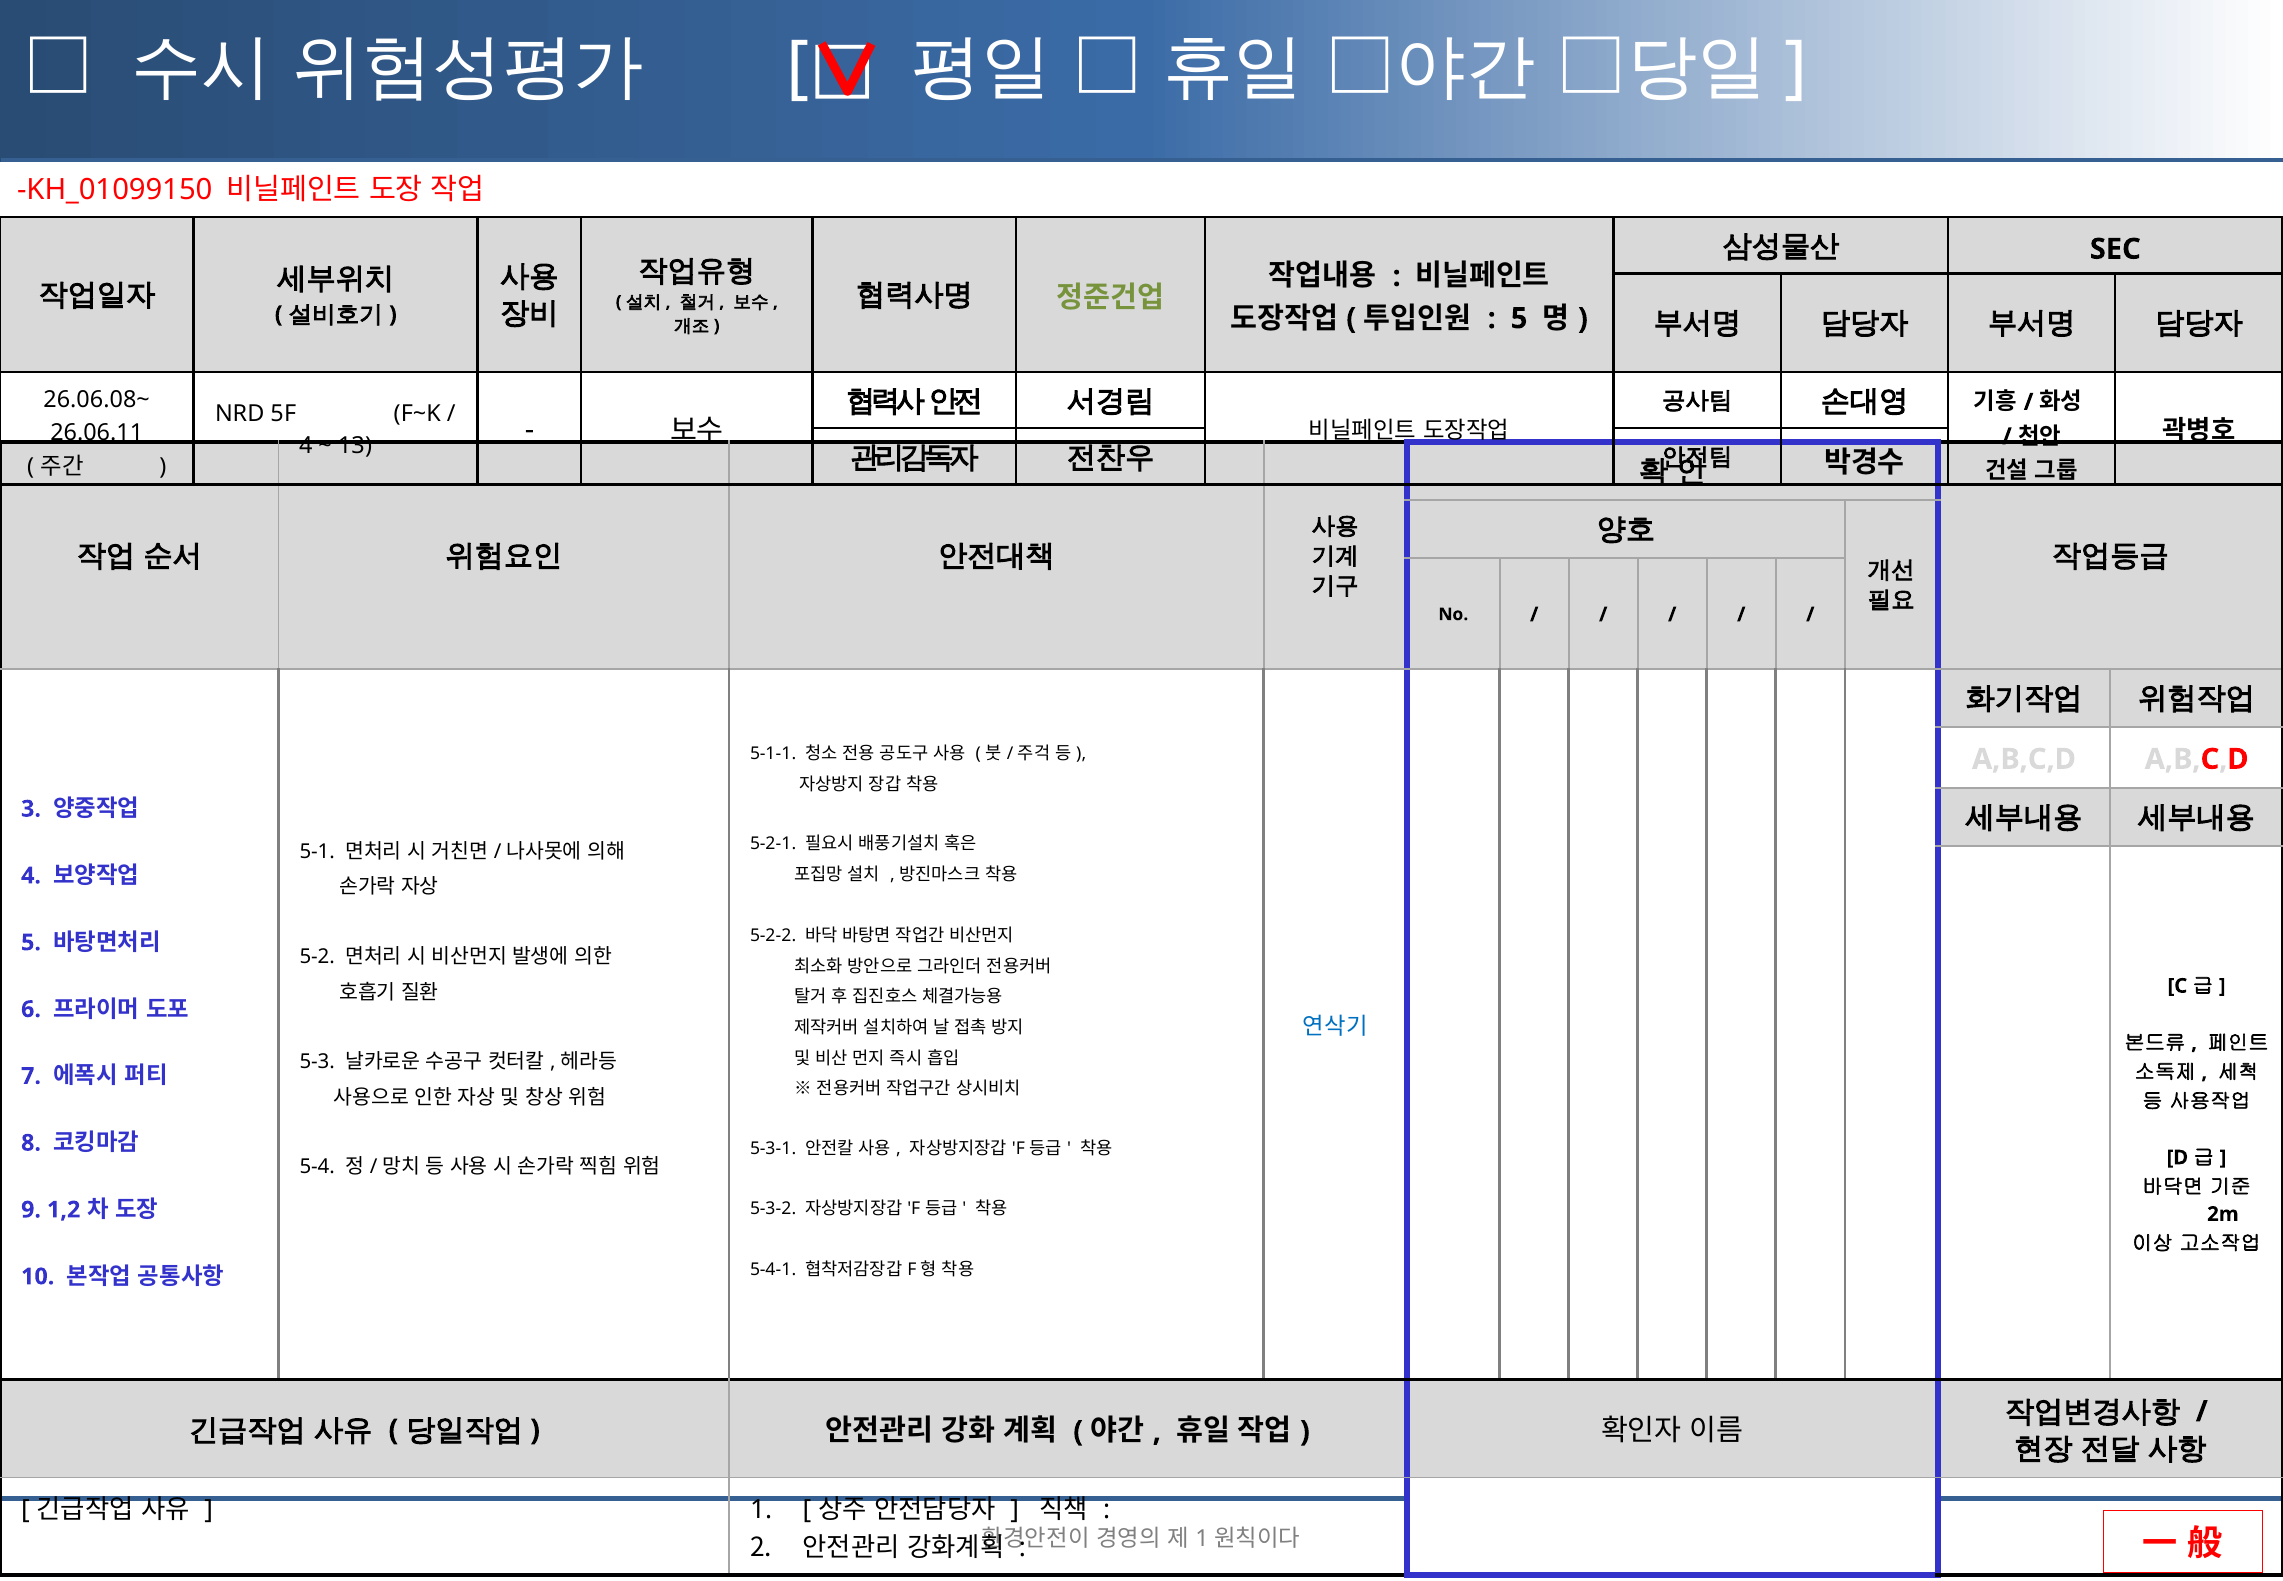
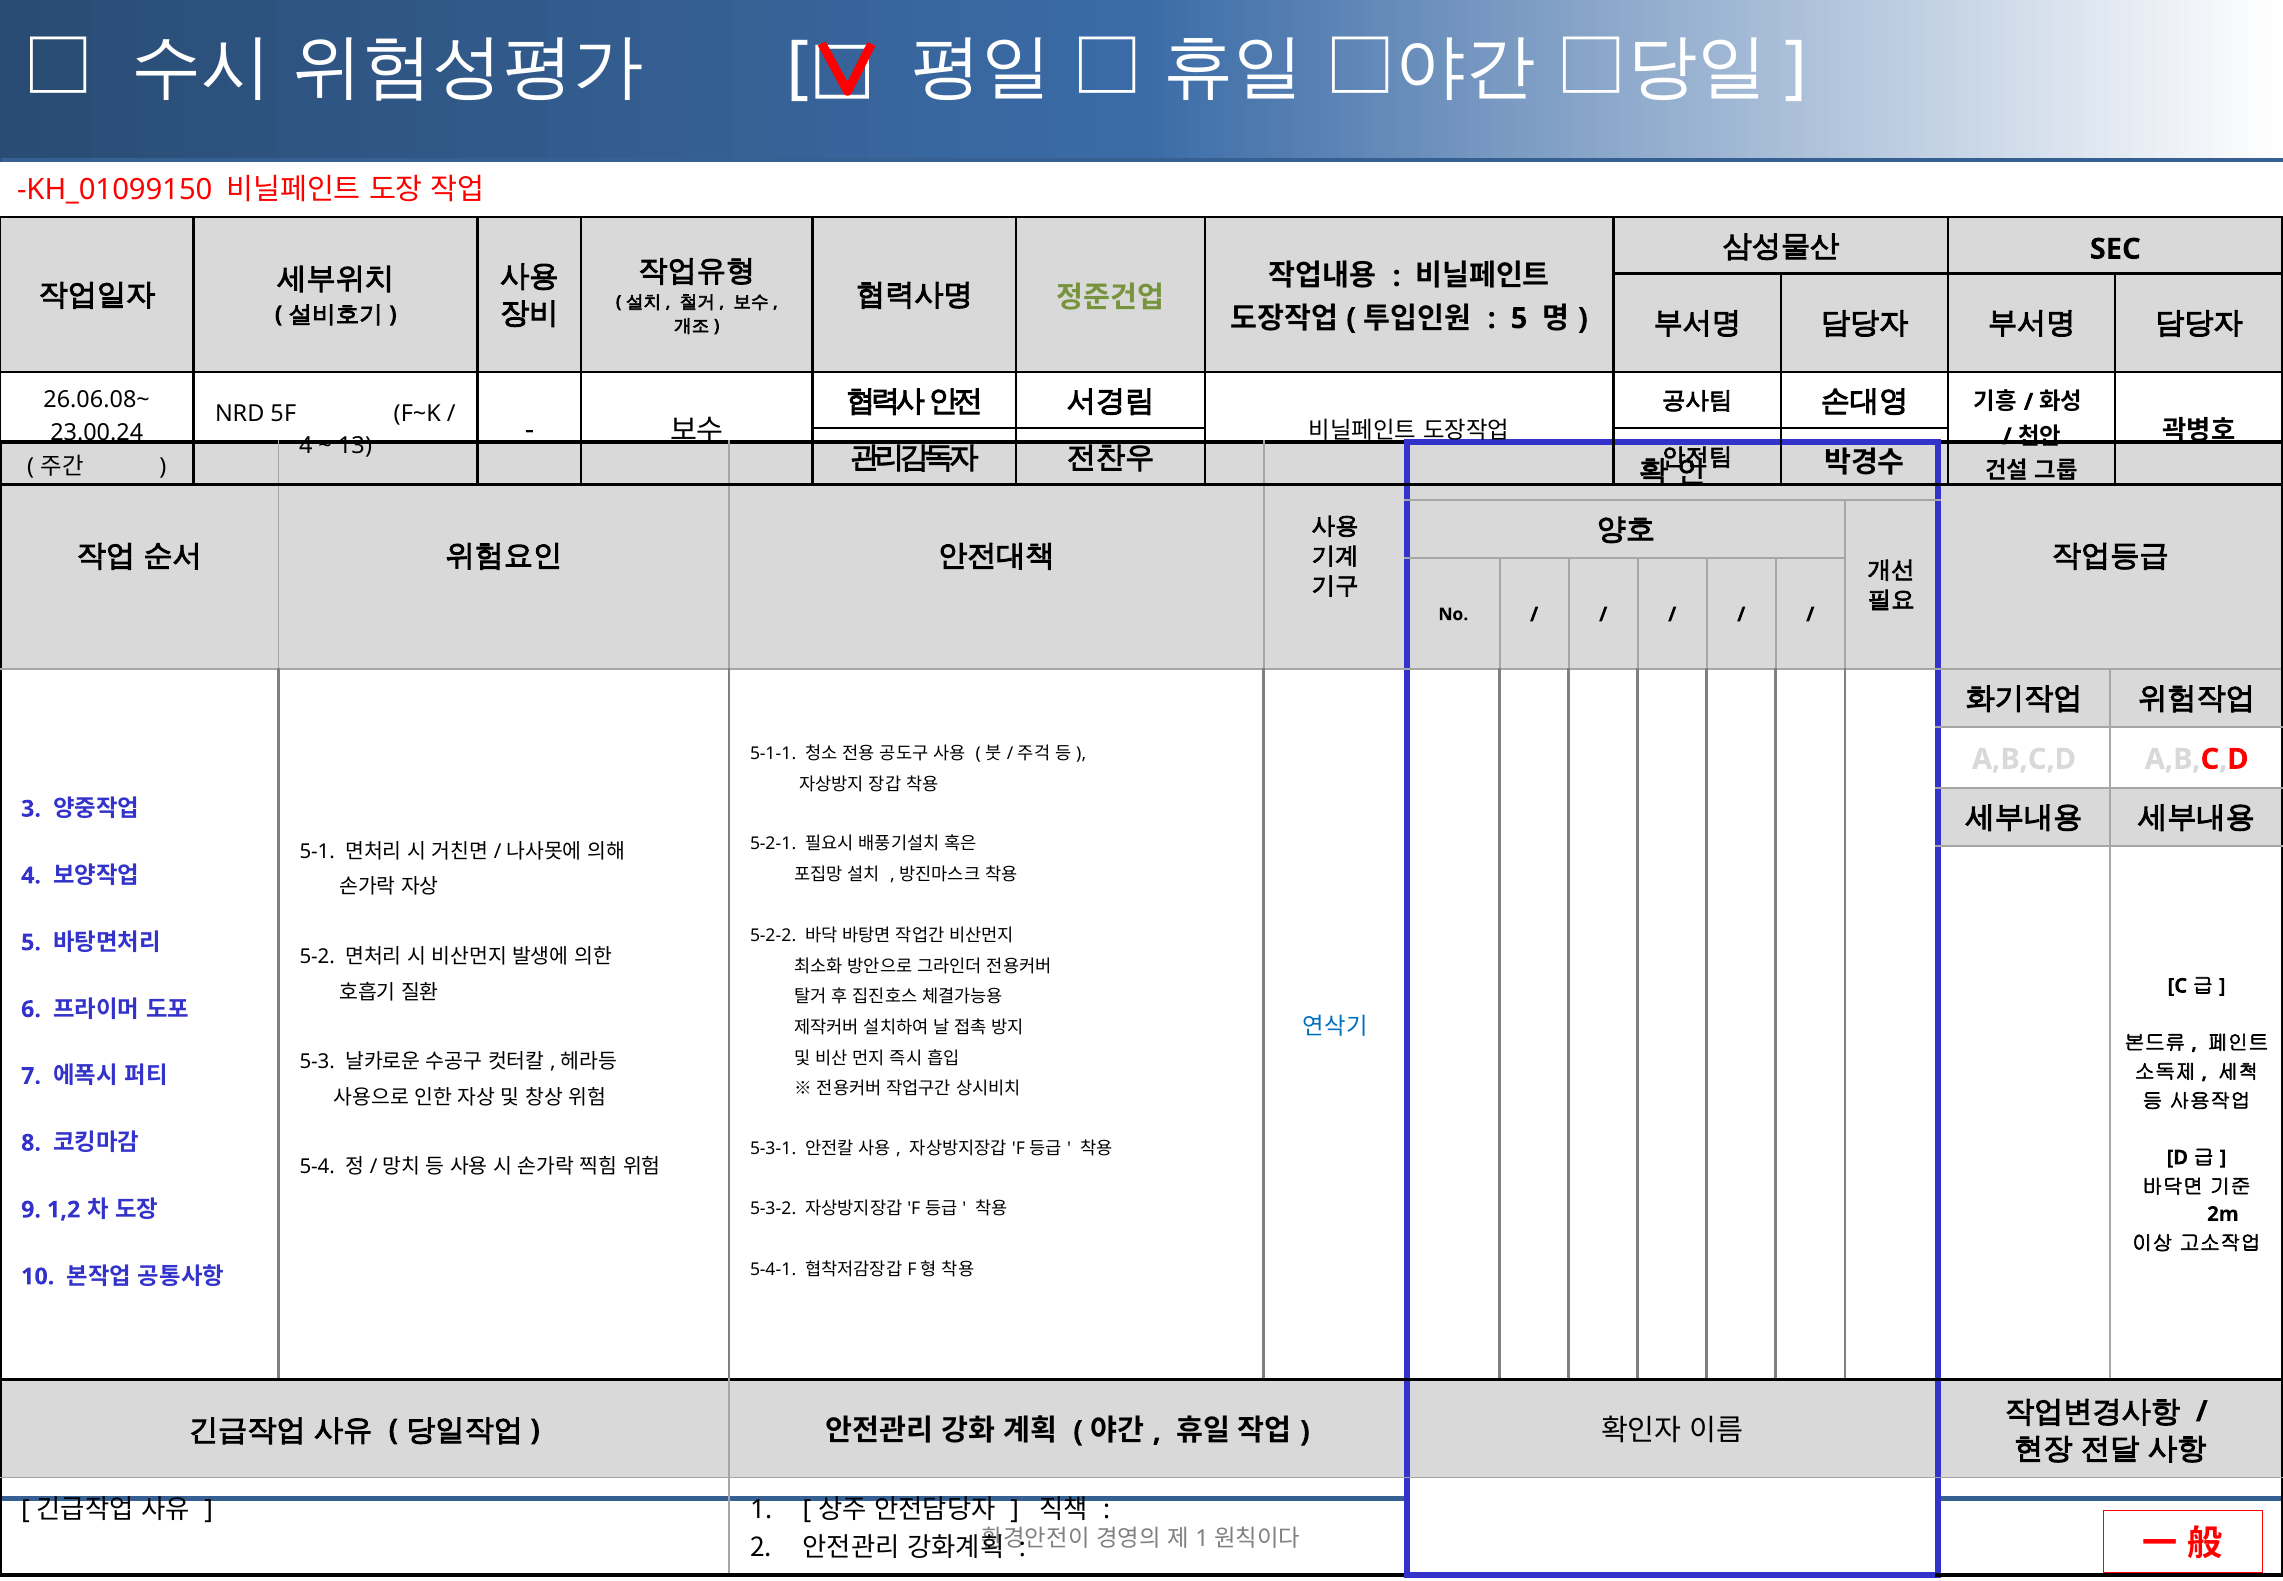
26.06.11: 26.06.11 -> 23.00.24
